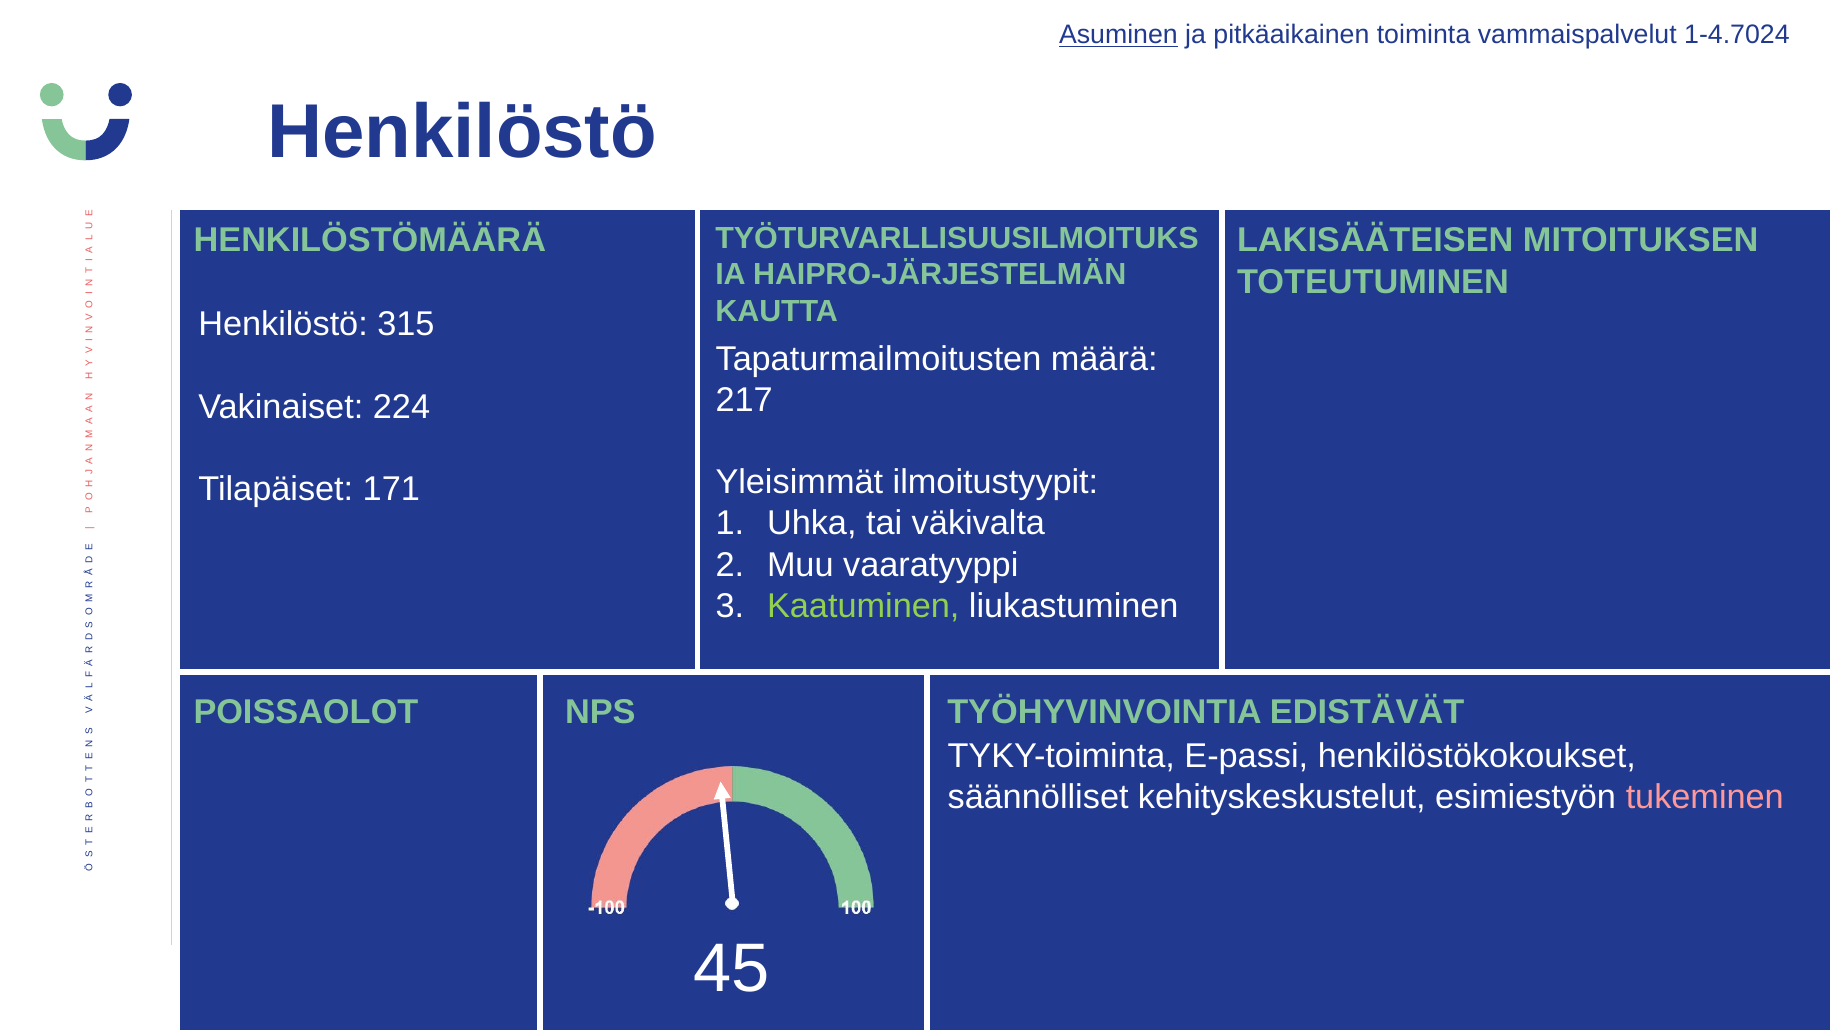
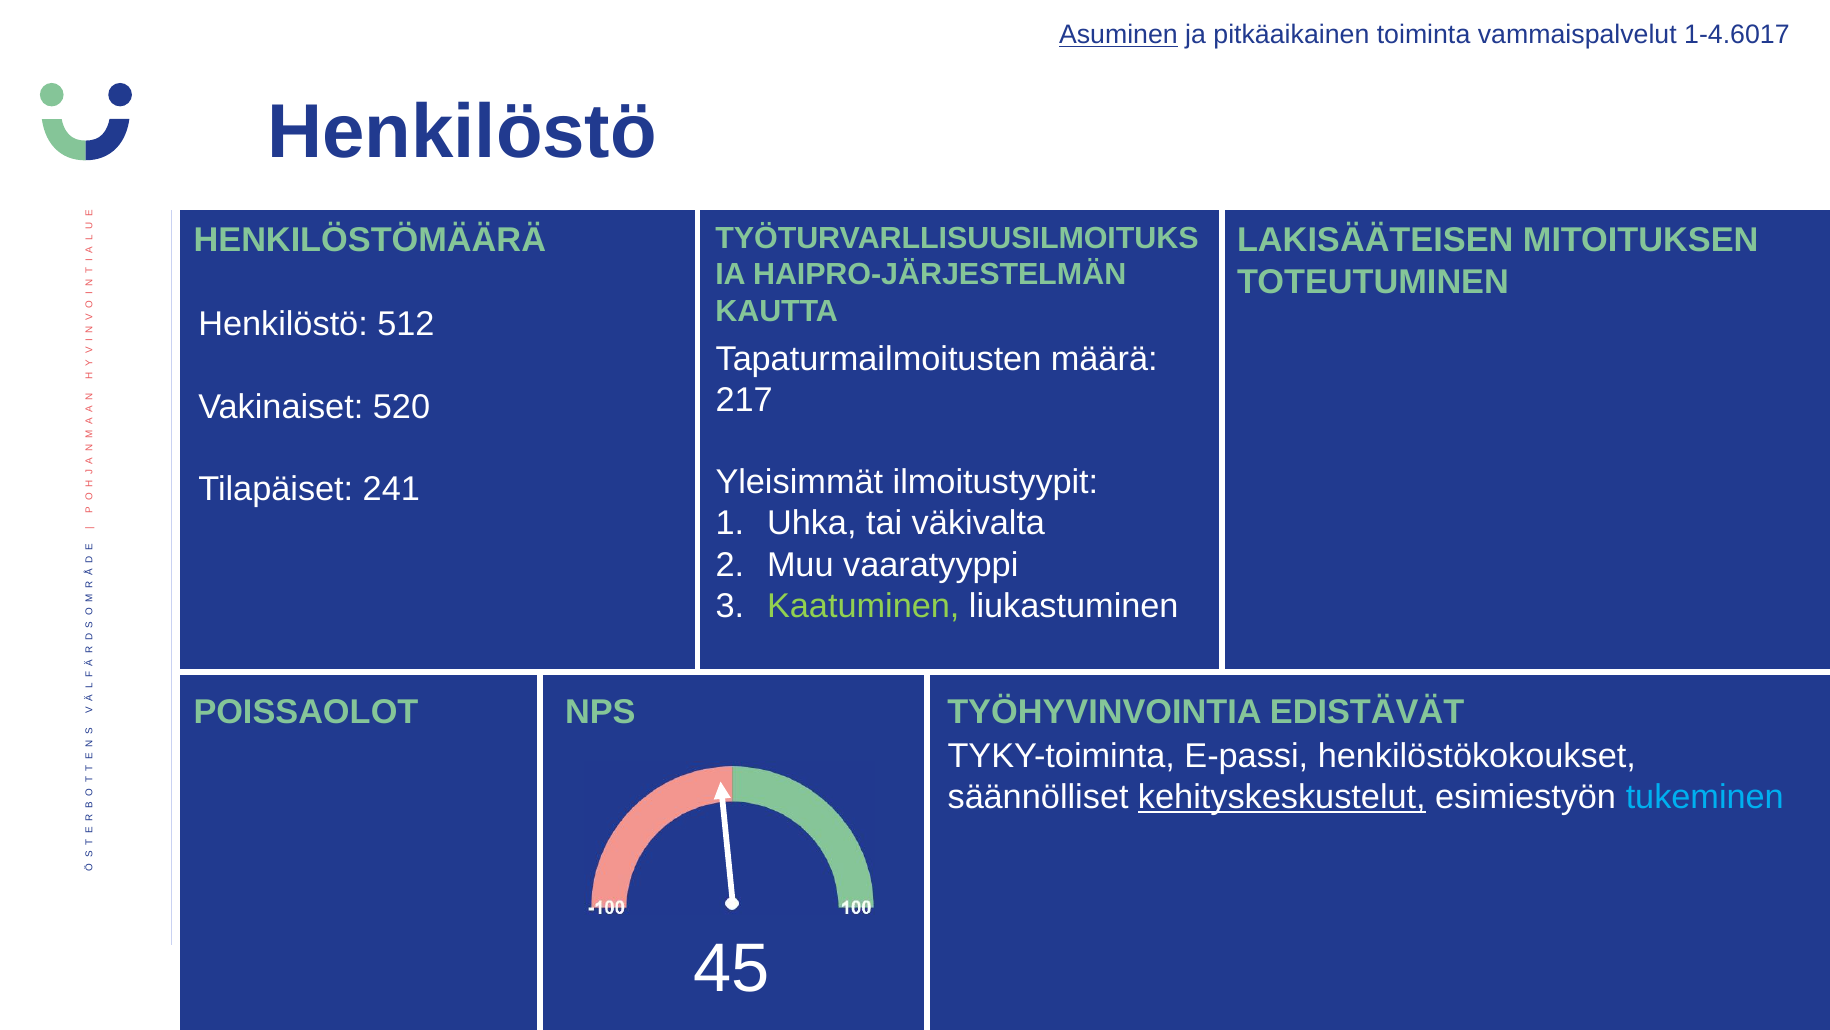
1-4.7024: 1-4.7024 -> 1-4.6017
315: 315 -> 512
224: 224 -> 520
171: 171 -> 241
kehityskeskustelut underline: none -> present
tukeminen colour: pink -> light blue
